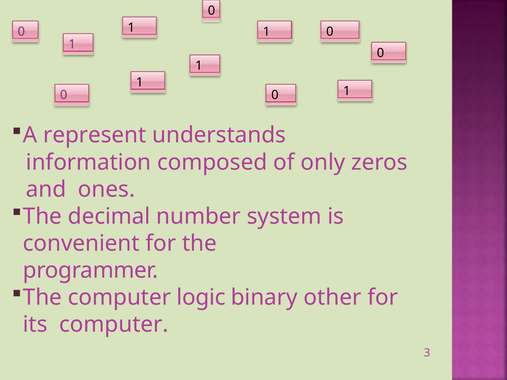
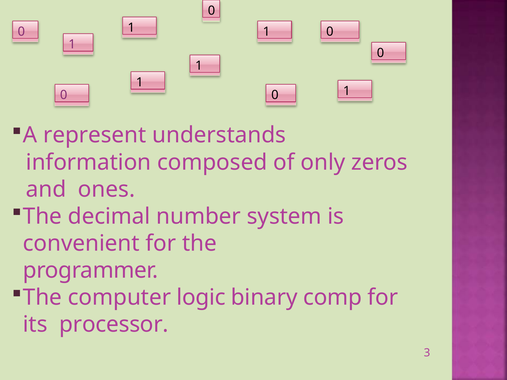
other: other -> comp
its computer: computer -> processor
